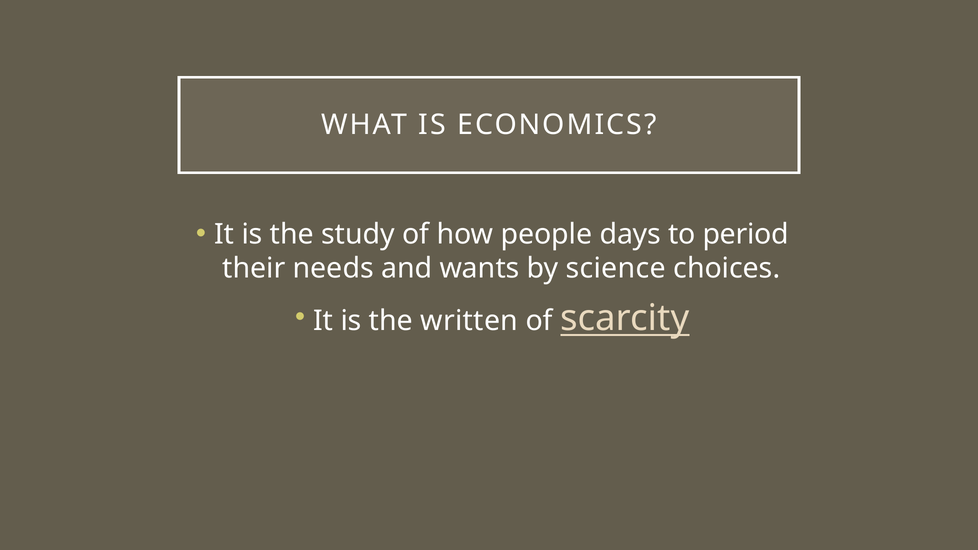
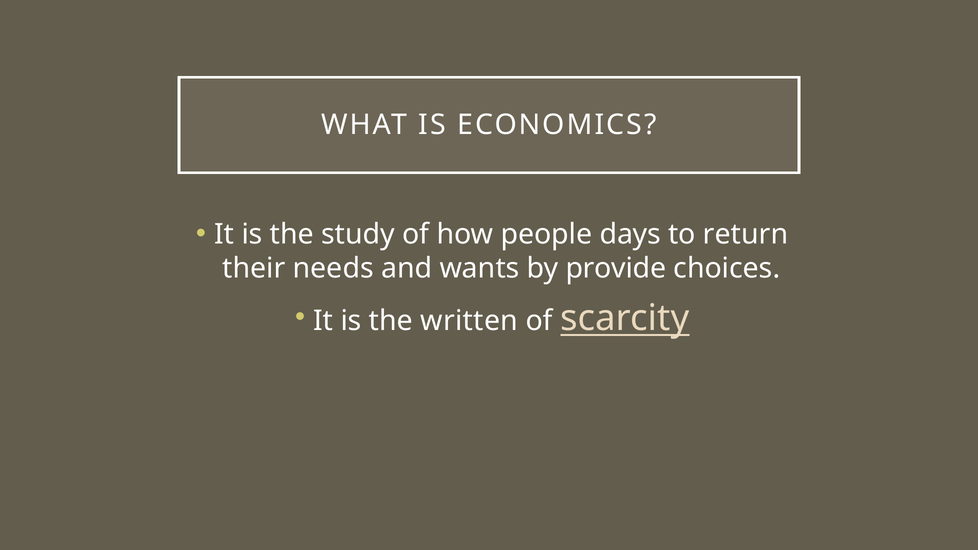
period: period -> return
science: science -> provide
